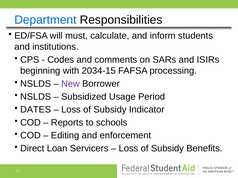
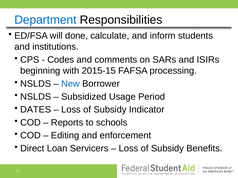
must: must -> done
2034-15: 2034-15 -> 2015-15
New colour: purple -> blue
